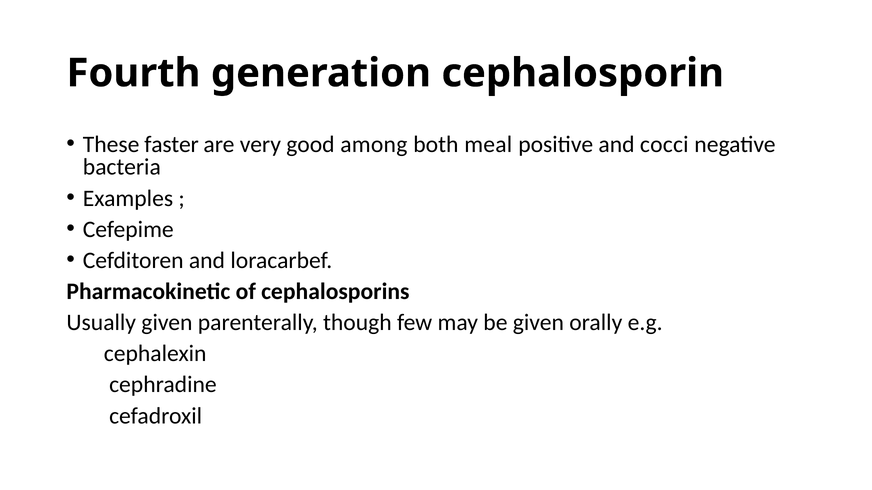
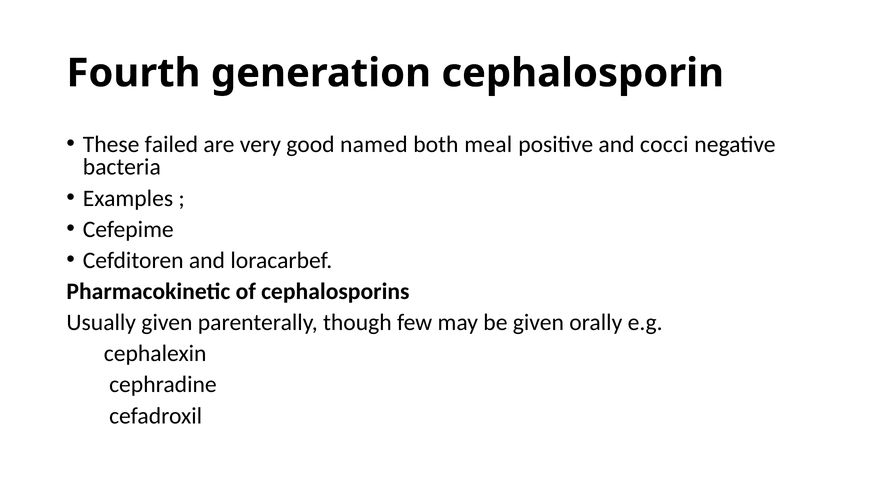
faster: faster -> failed
among: among -> named
